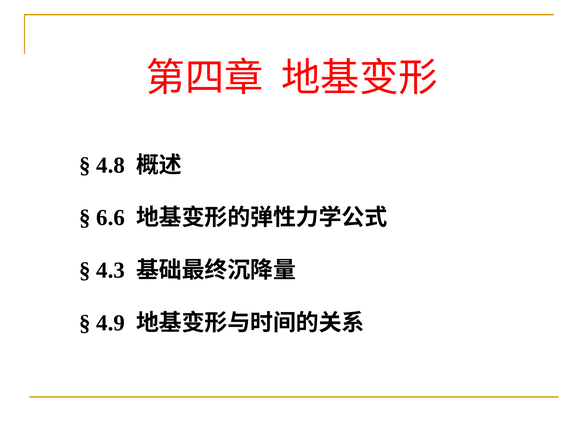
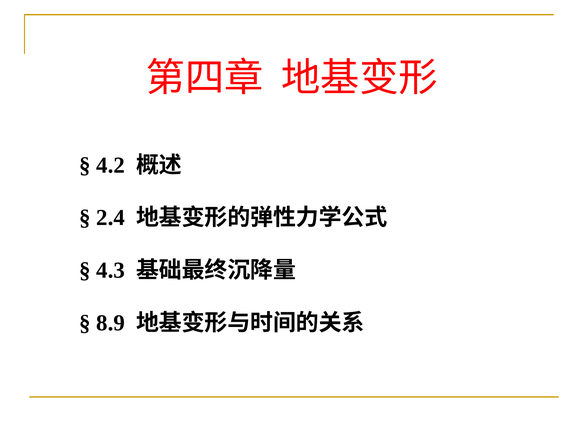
4.8: 4.8 -> 4.2
6.6: 6.6 -> 2.4
4.9: 4.9 -> 8.9
